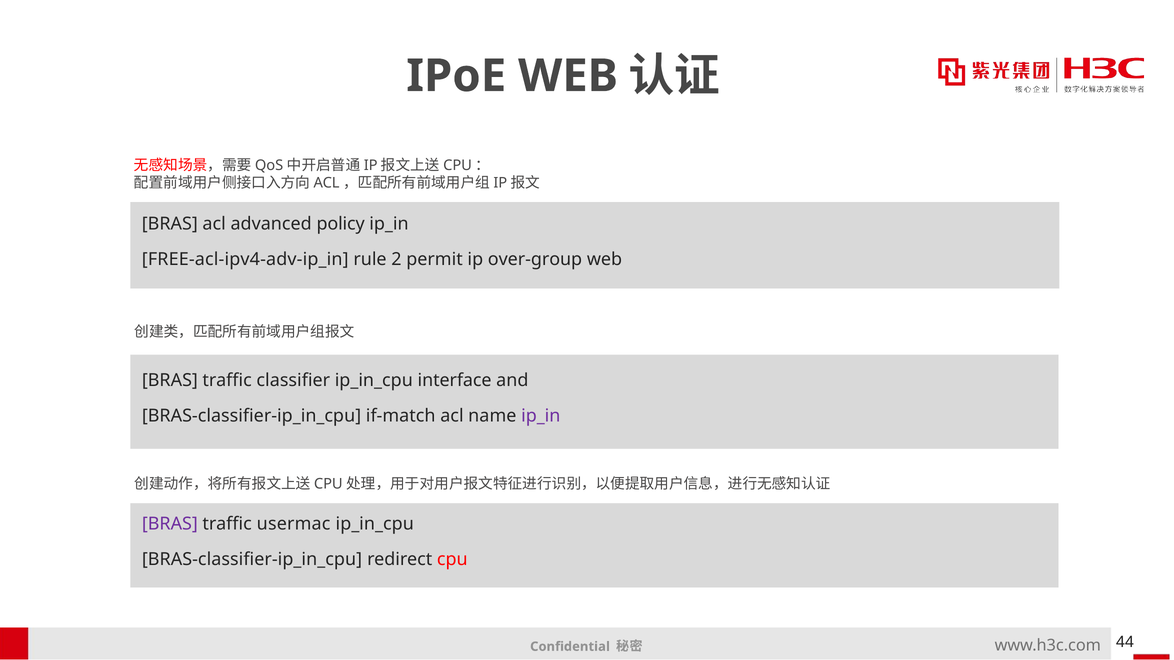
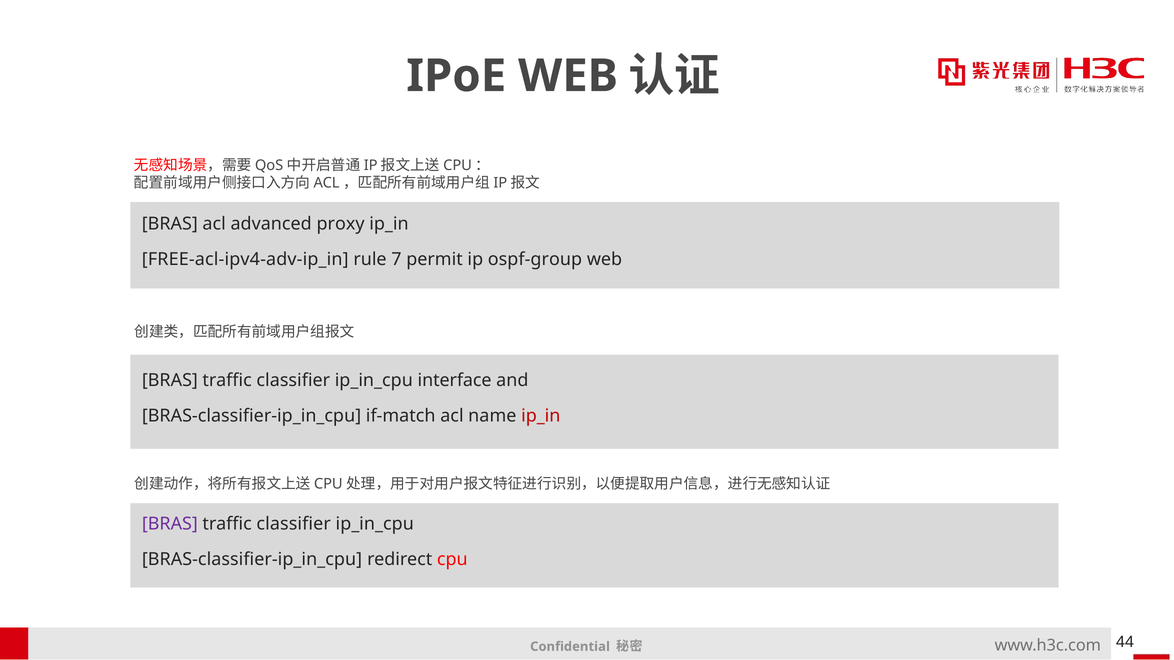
policy: policy -> proxy
2: 2 -> 7
over-group: over-group -> ospf-group
ip_in at (541, 416) colour: purple -> red
usermac at (294, 524): usermac -> classifier
